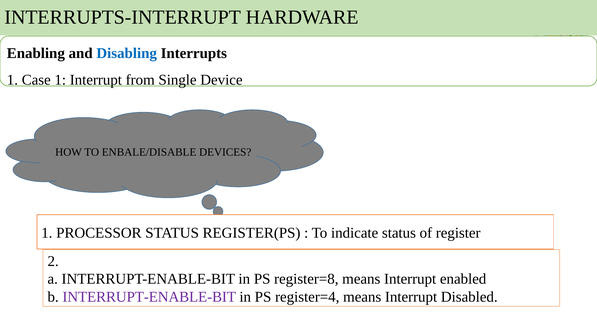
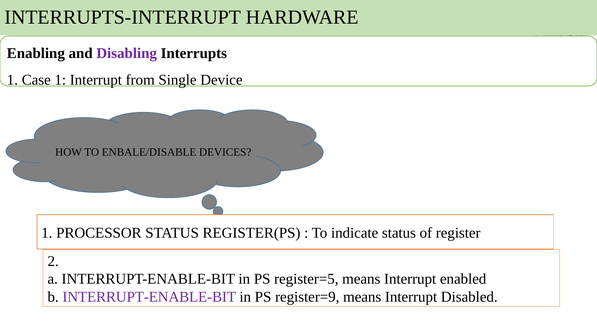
Disabling colour: blue -> purple
register=8: register=8 -> register=5
register=4: register=4 -> register=9
